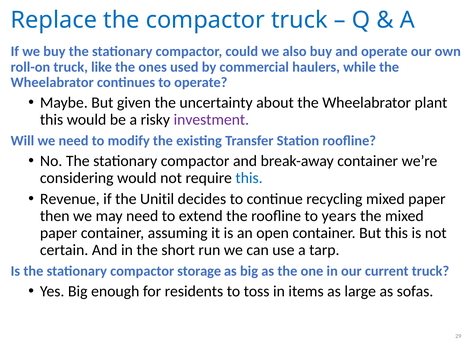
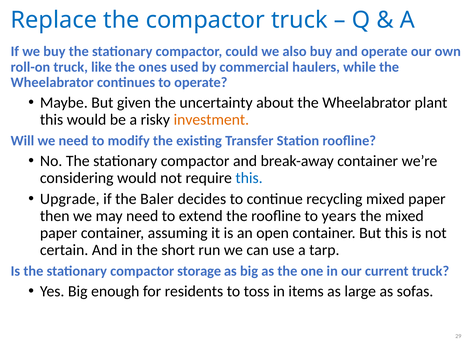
investment colour: purple -> orange
Revenue: Revenue -> Upgrade
Unitil: Unitil -> Baler
